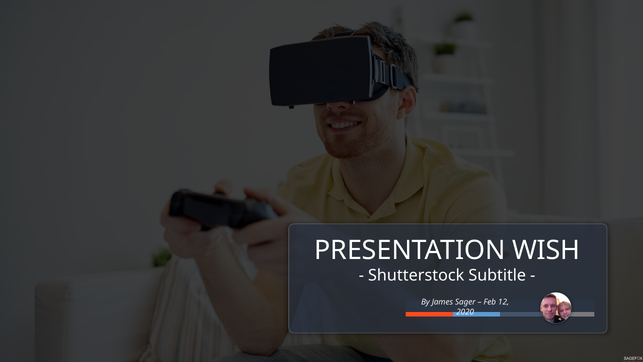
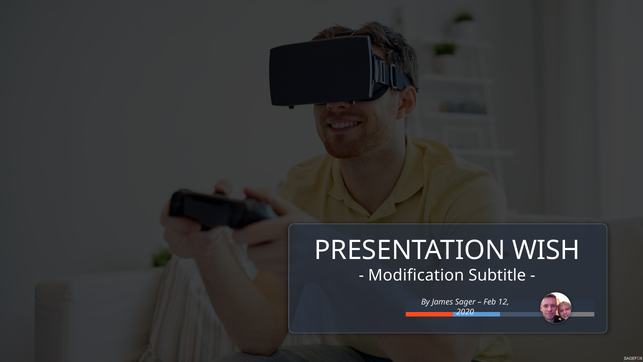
Shutterstock: Shutterstock -> Modification
